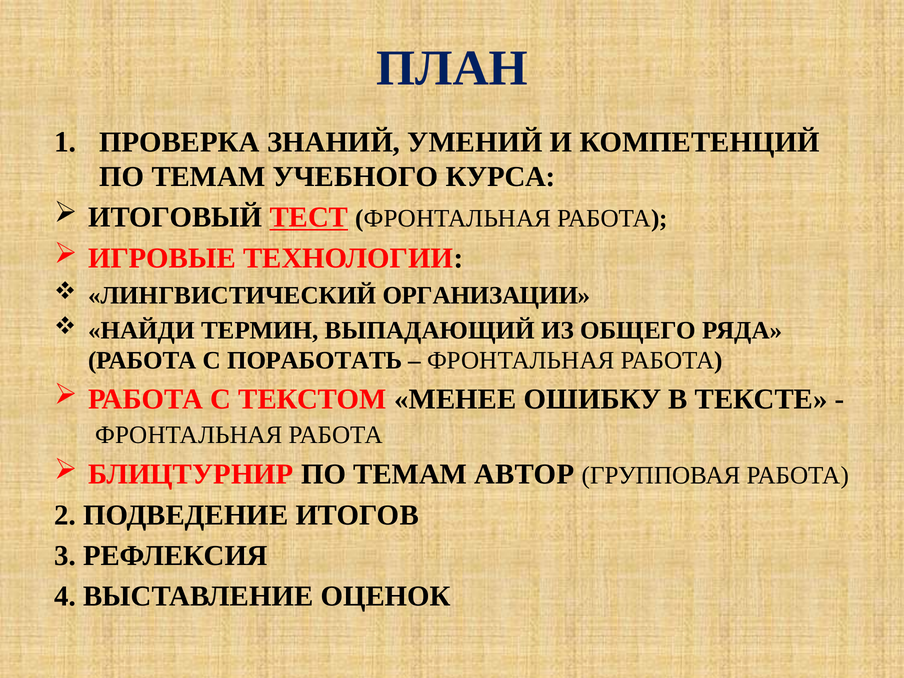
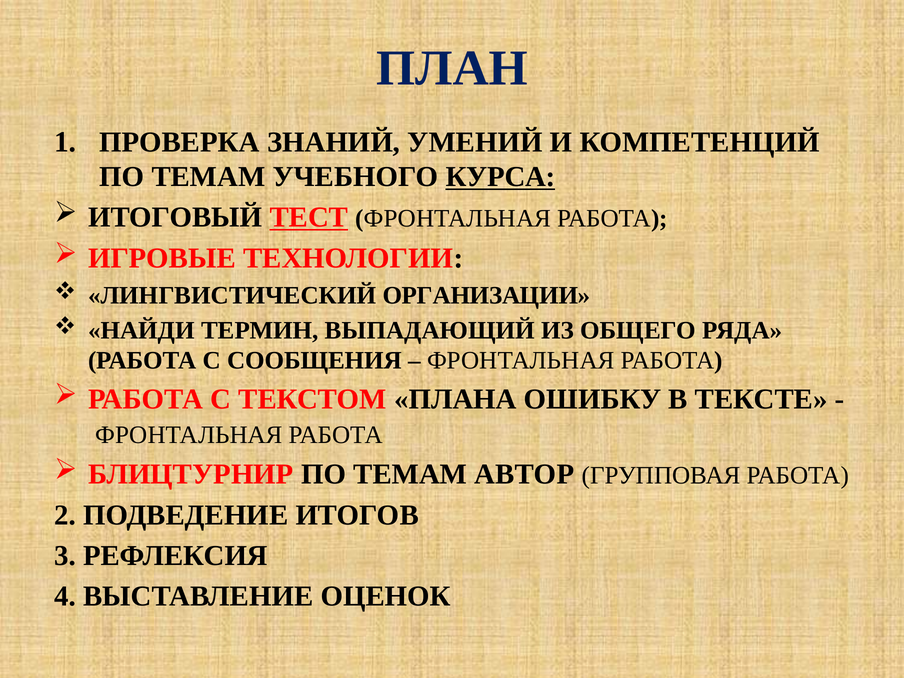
КУРСА underline: none -> present
ПОРАБОТАТЬ: ПОРАБОТАТЬ -> СООБЩЕНИЯ
МЕНЕЕ: МЕНЕЕ -> ПЛАНА
